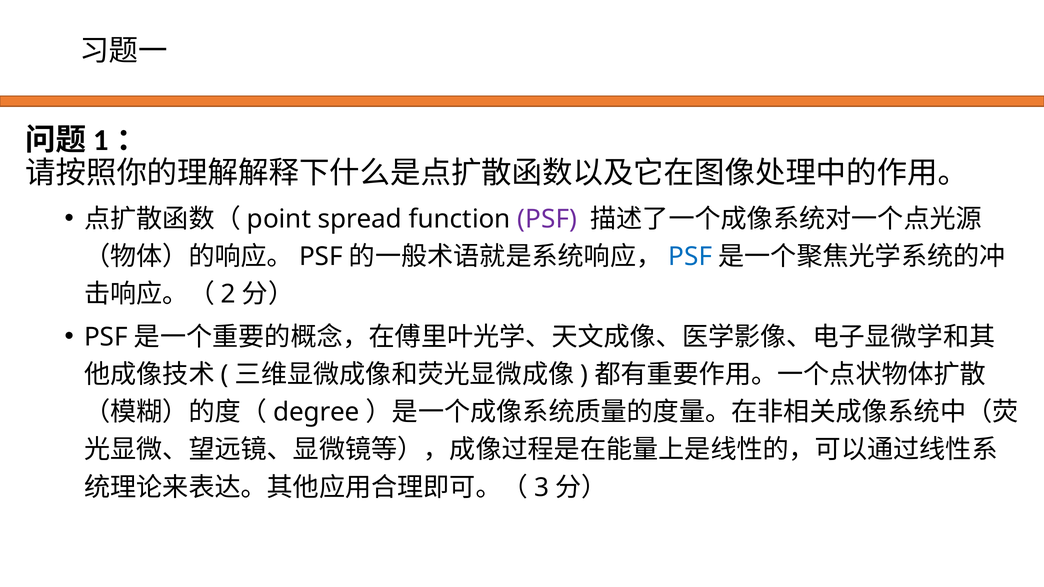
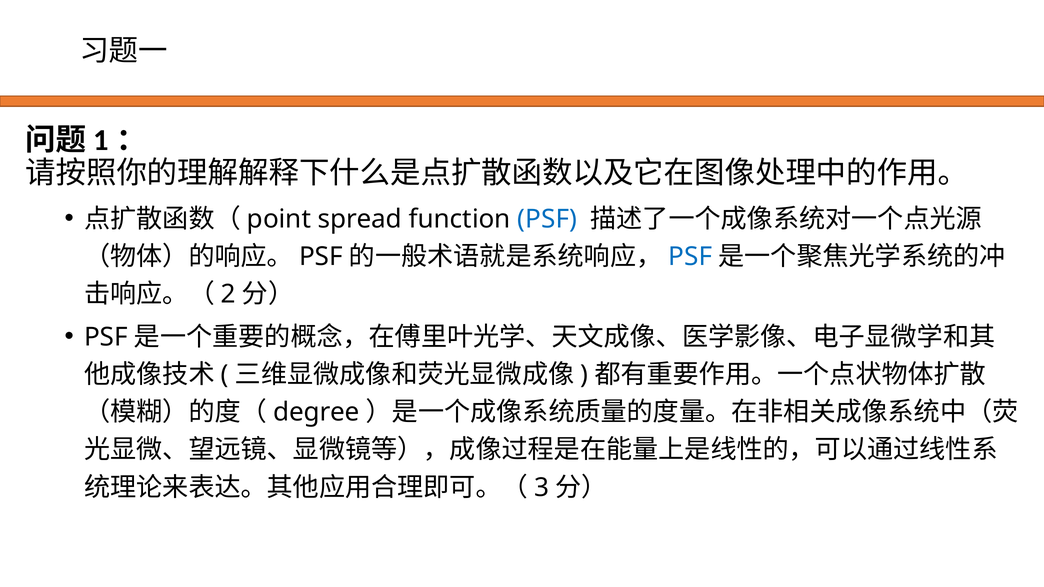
PSF at (547, 219) colour: purple -> blue
